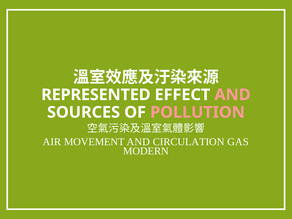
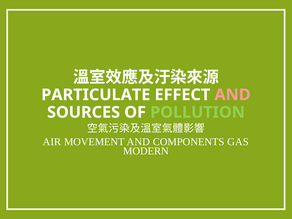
REPRESENTED: REPRESENTED -> PARTICULATE
POLLUTION colour: pink -> light green
CIRCULATION: CIRCULATION -> COMPONENTS
